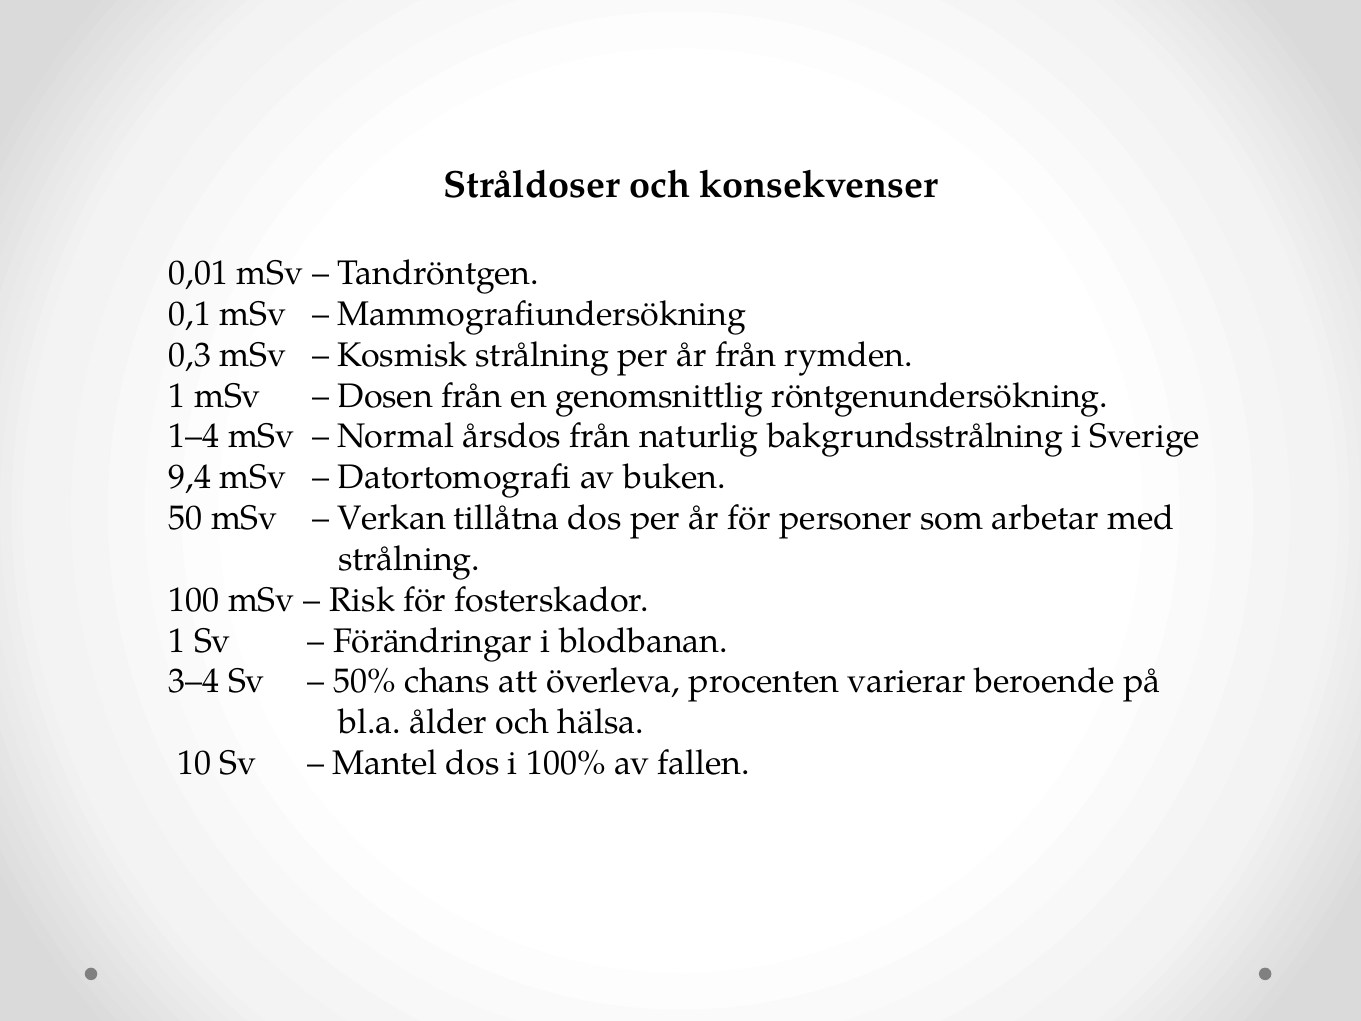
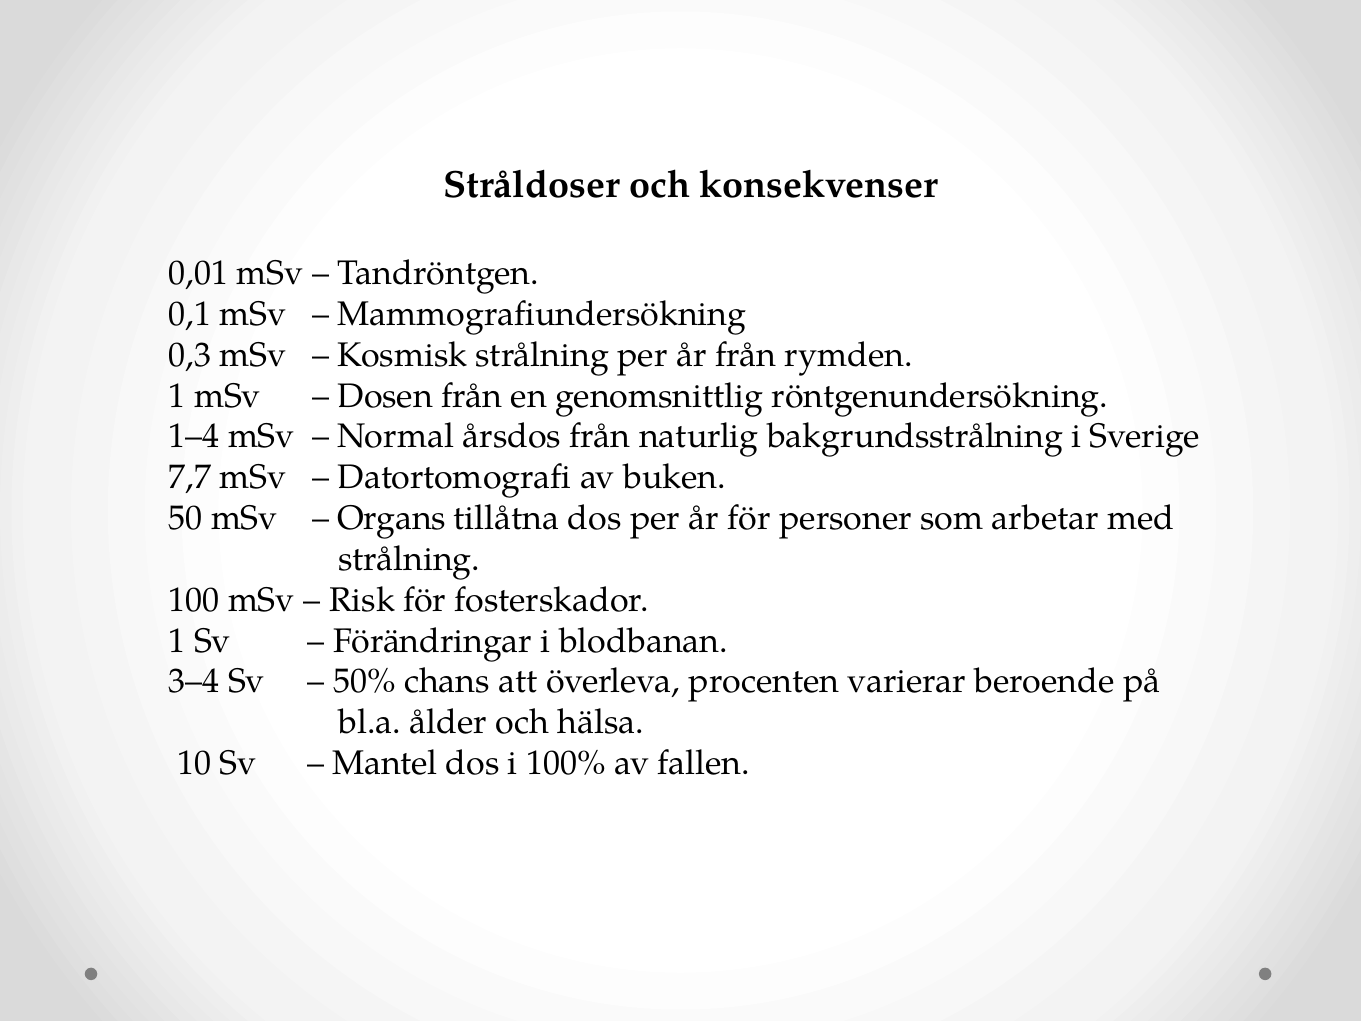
9,4: 9,4 -> 7,7
Verkan: Verkan -> Organs
